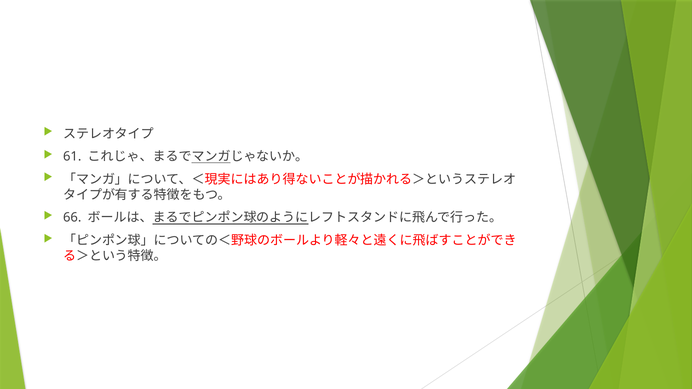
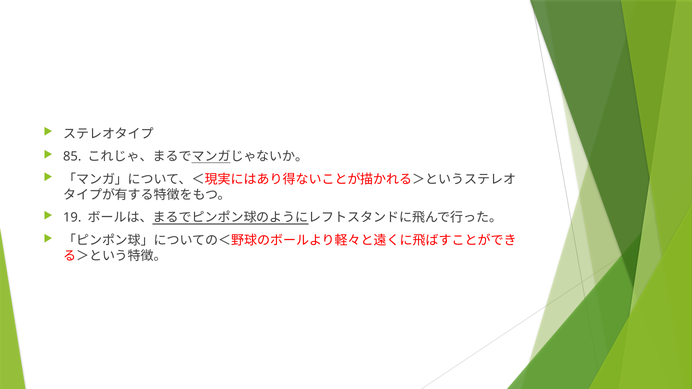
61: 61 -> 85
66: 66 -> 19
